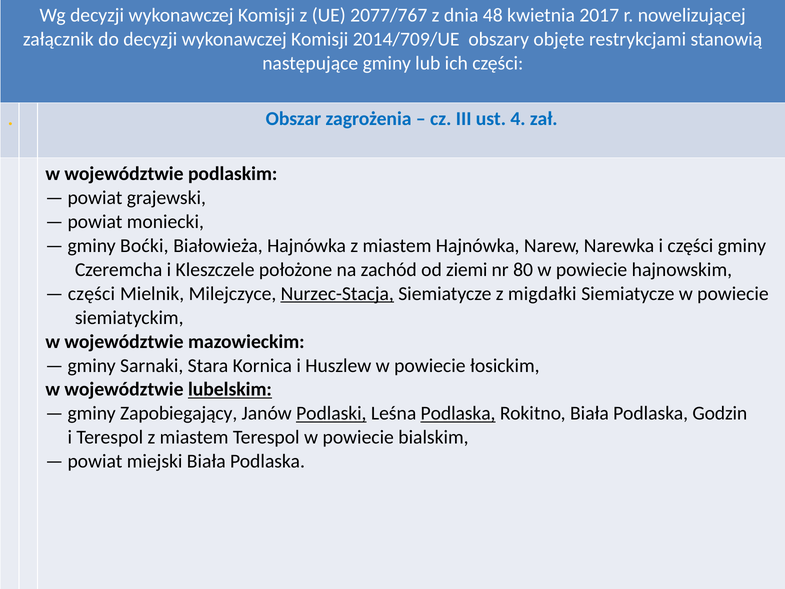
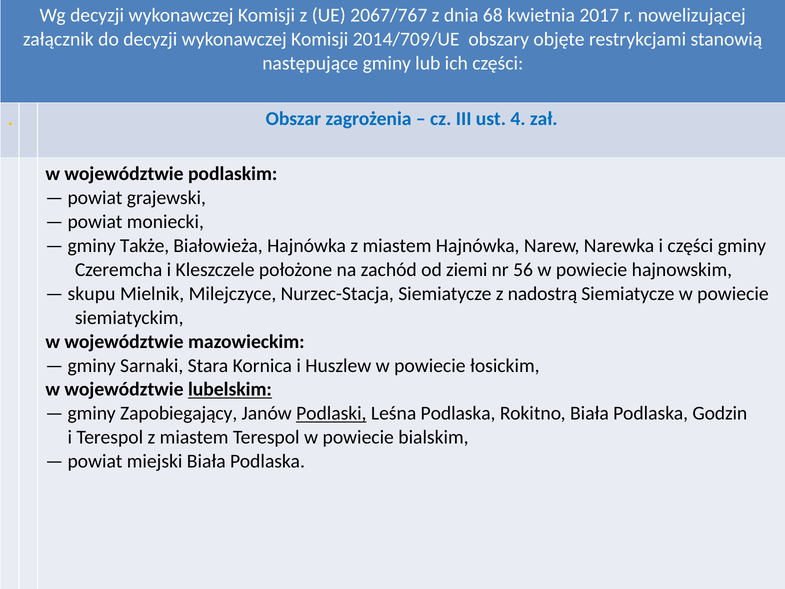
2077/767: 2077/767 -> 2067/767
48: 48 -> 68
Boćki: Boćki -> Także
80: 80 -> 56
części at (91, 294): części -> skupu
Nurzec-Stacja underline: present -> none
migdałki: migdałki -> nadostrą
Podlaska at (458, 413) underline: present -> none
